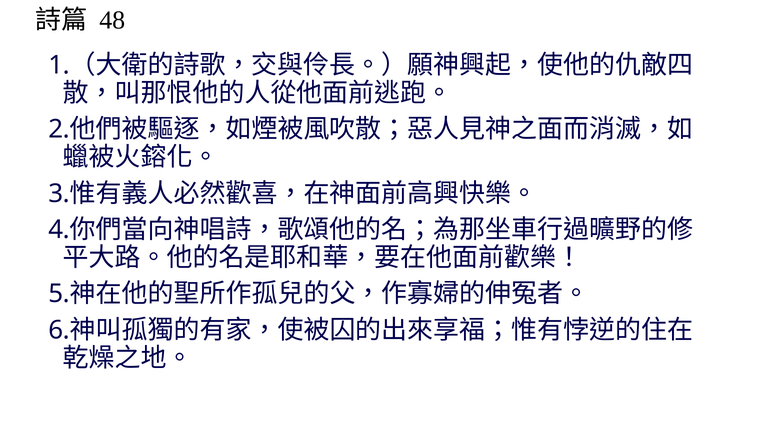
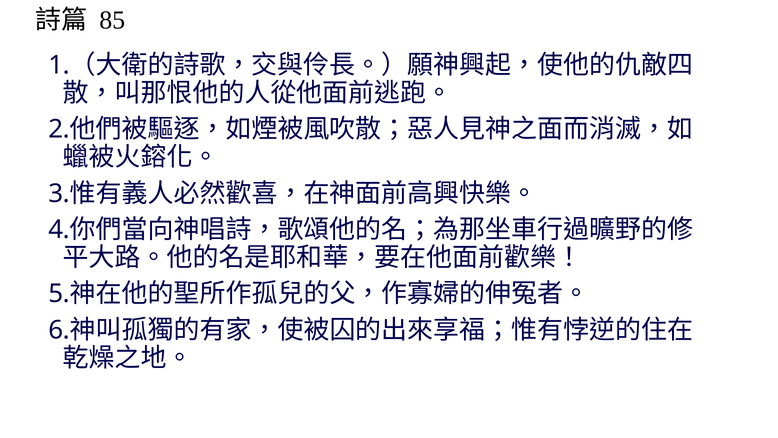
48: 48 -> 85
